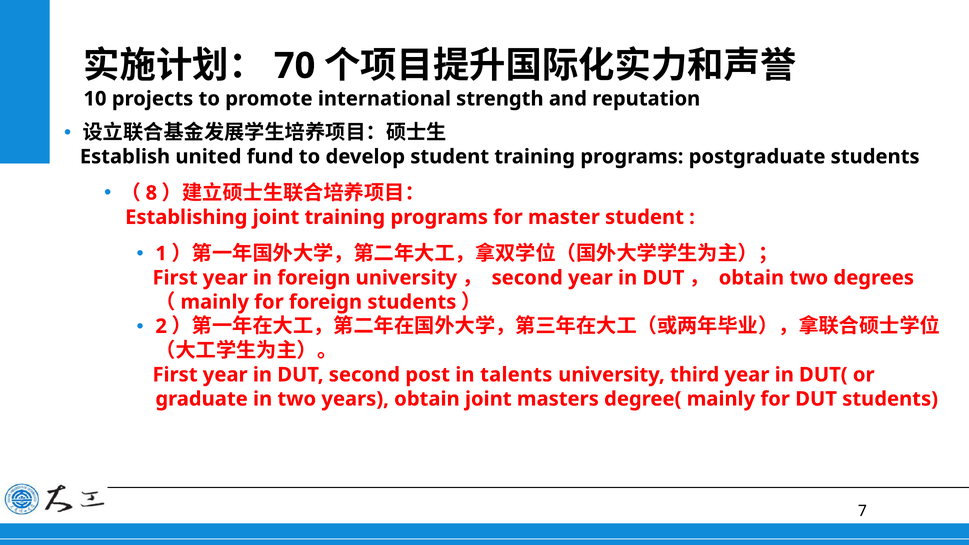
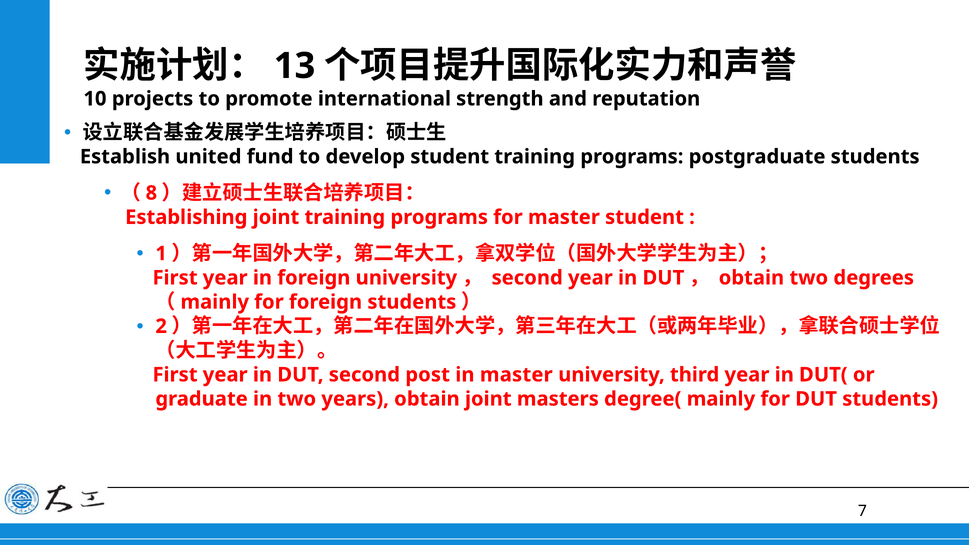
70: 70 -> 13
in talents: talents -> master
